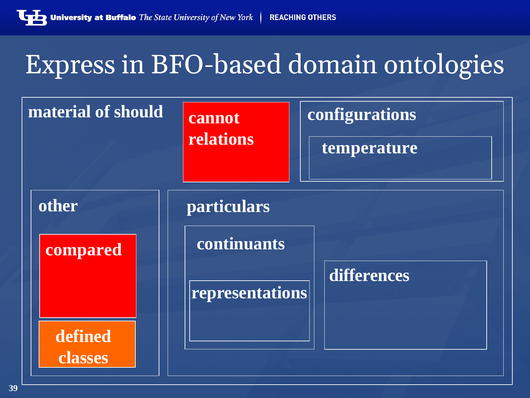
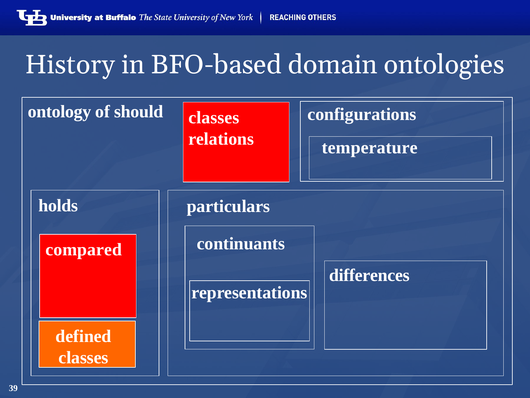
Express: Express -> History
material: material -> ontology
cannot at (214, 117): cannot -> classes
other: other -> holds
